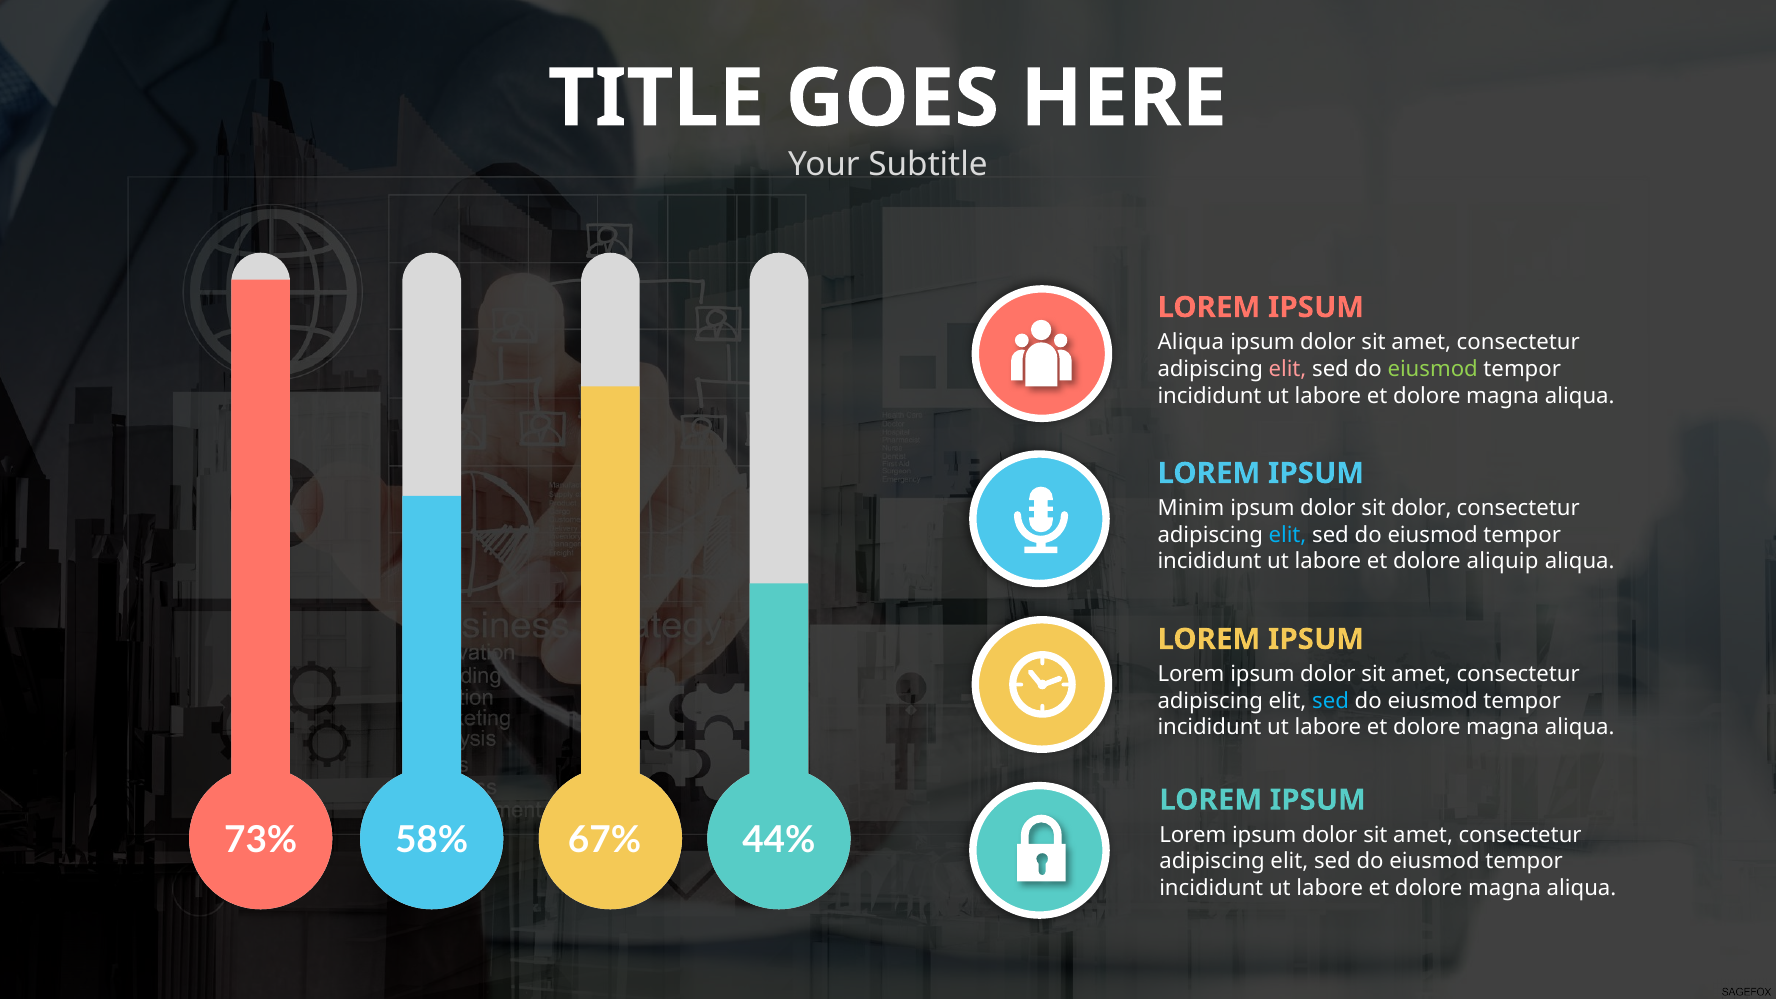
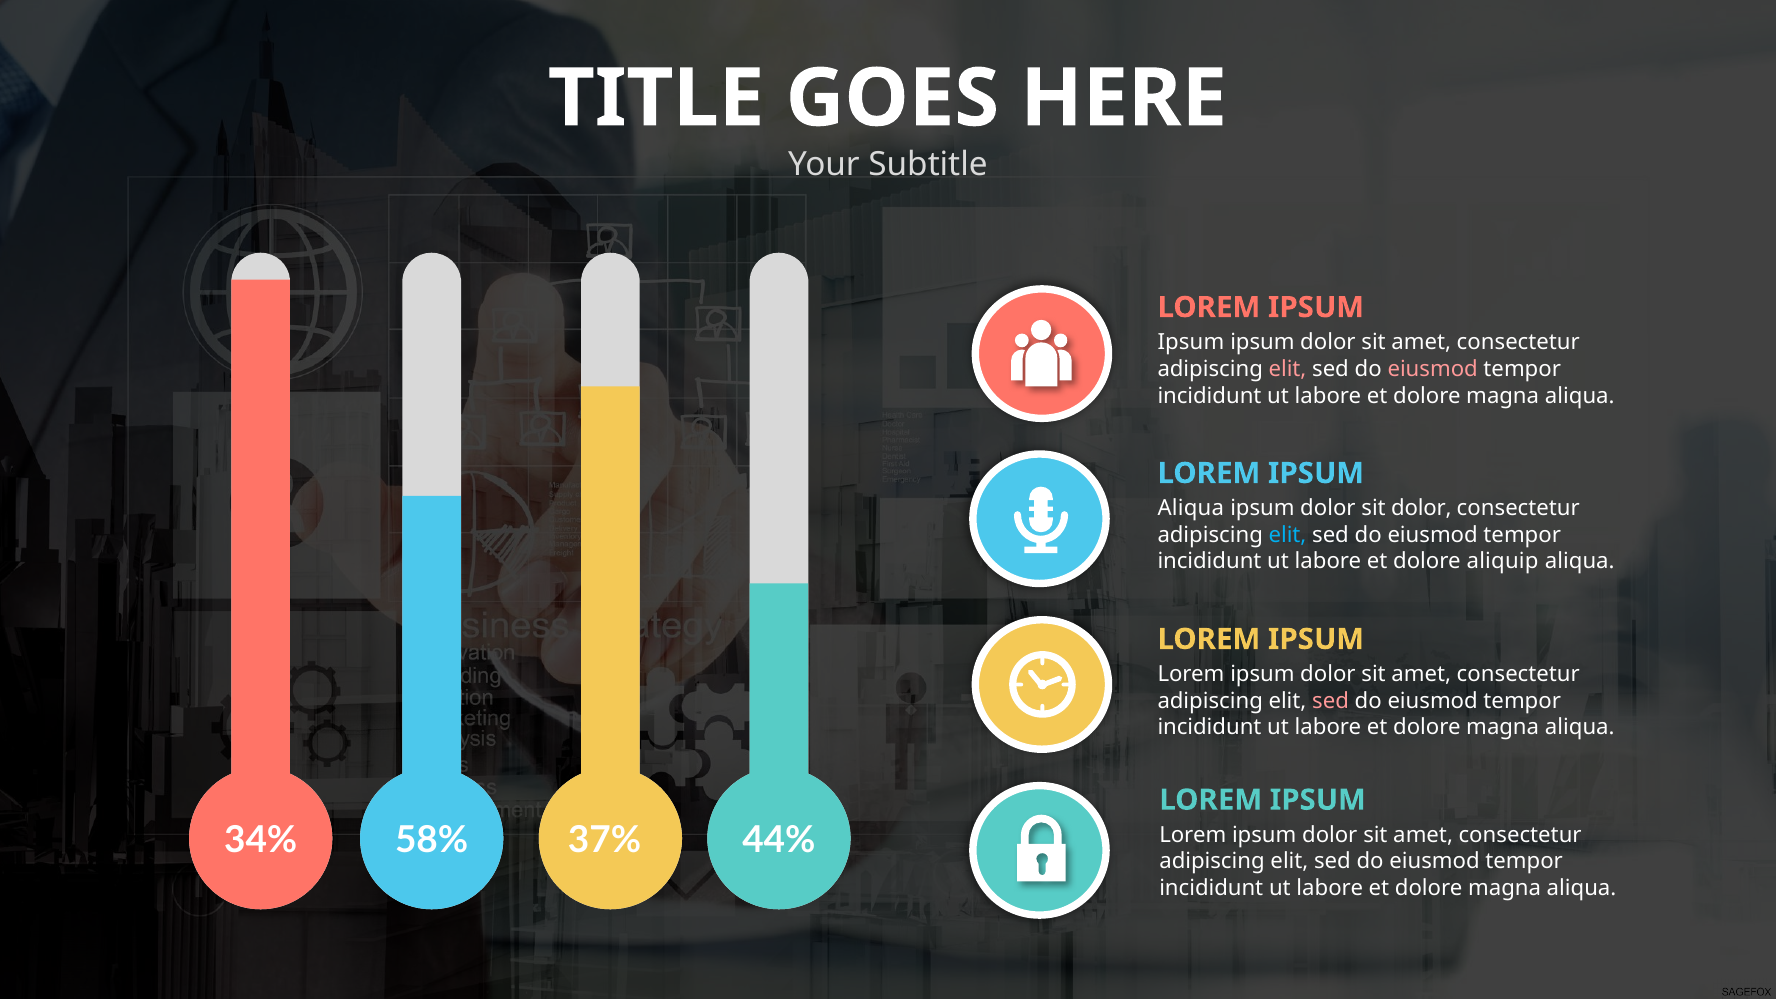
Aliqua at (1191, 342): Aliqua -> Ipsum
eiusmod at (1433, 369) colour: light green -> pink
Minim at (1191, 508): Minim -> Aliqua
sed at (1331, 701) colour: light blue -> pink
73%: 73% -> 34%
67%: 67% -> 37%
